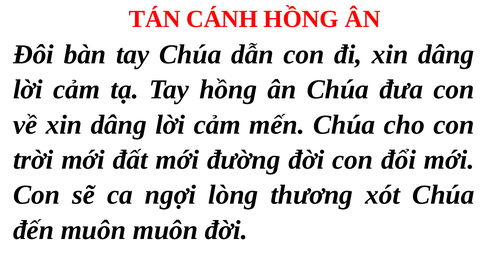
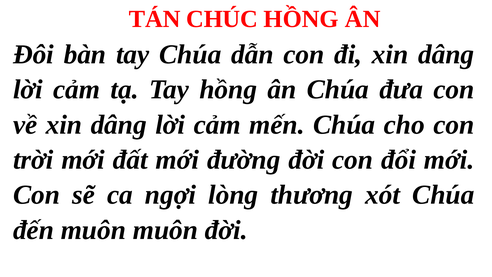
CÁNH: CÁNH -> CHÚC
